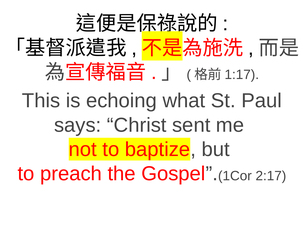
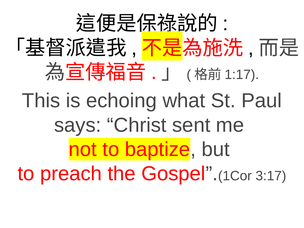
2:17: 2:17 -> 3:17
